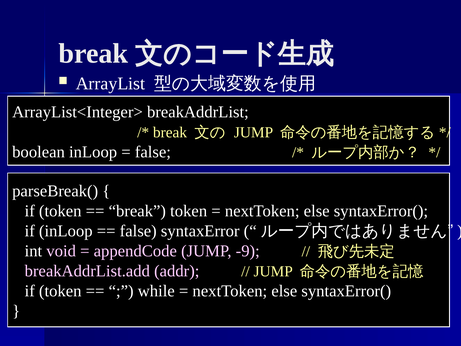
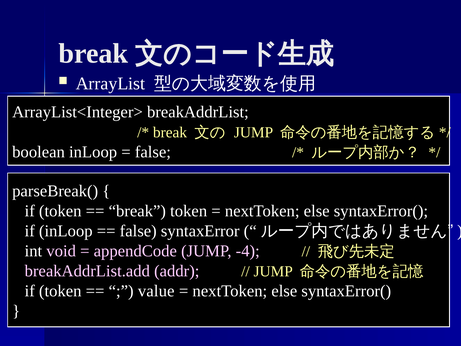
-9: -9 -> -4
while: while -> value
